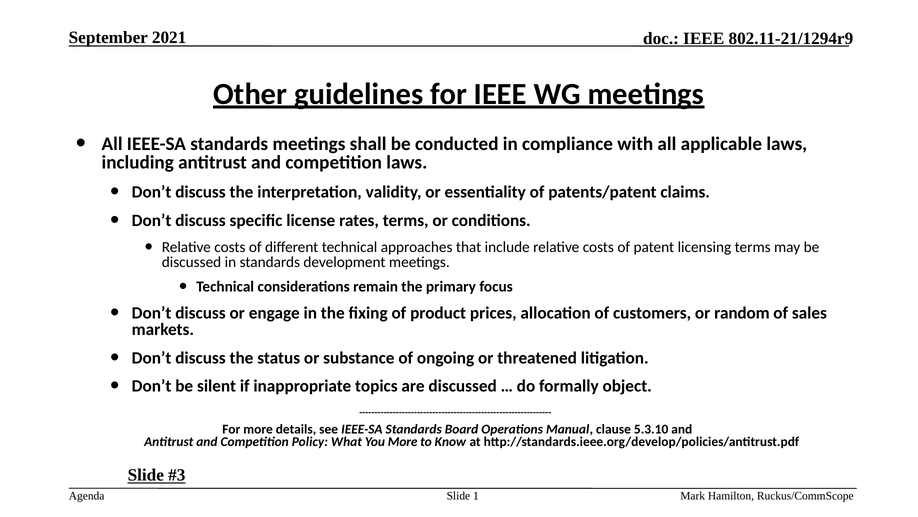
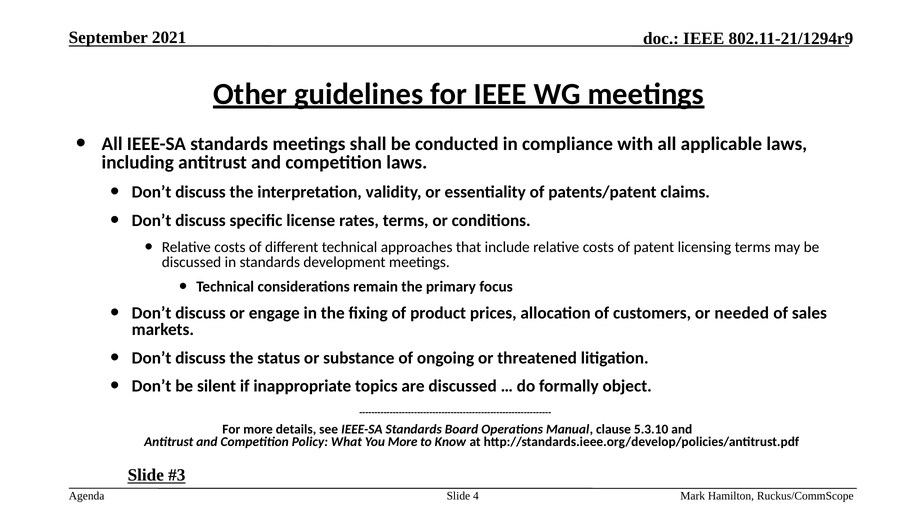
random: random -> needed
1: 1 -> 4
